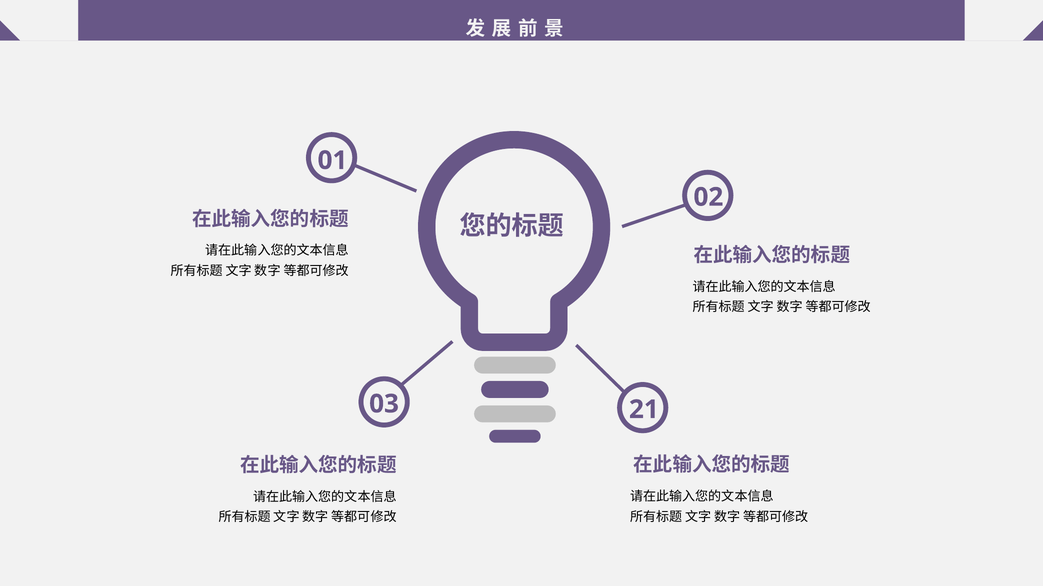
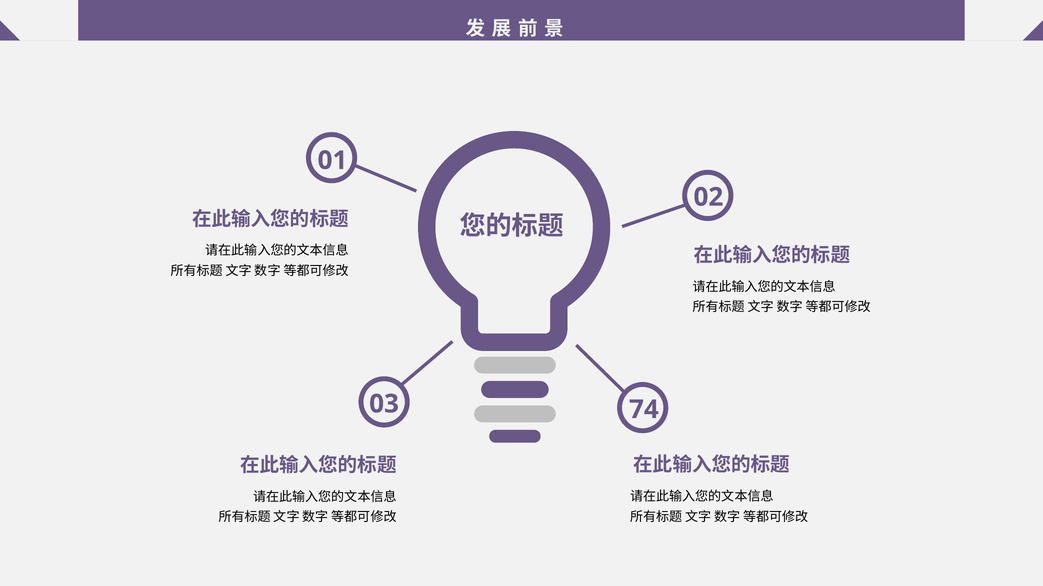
21: 21 -> 74
